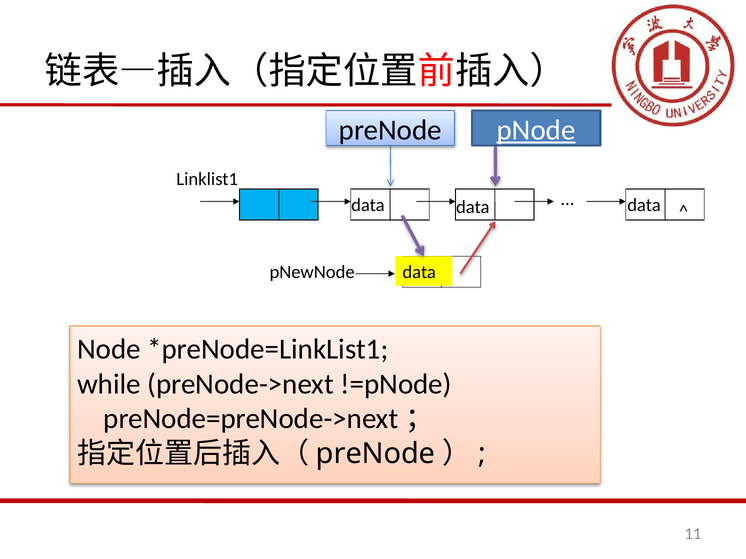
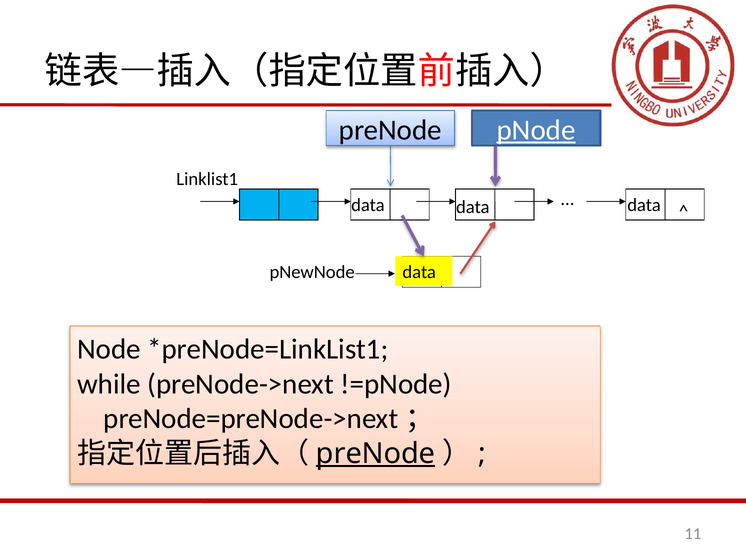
preNode at (376, 454) underline: none -> present
